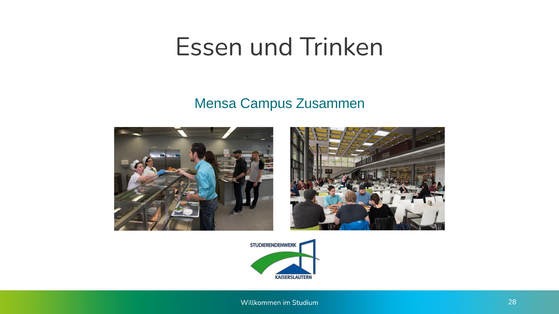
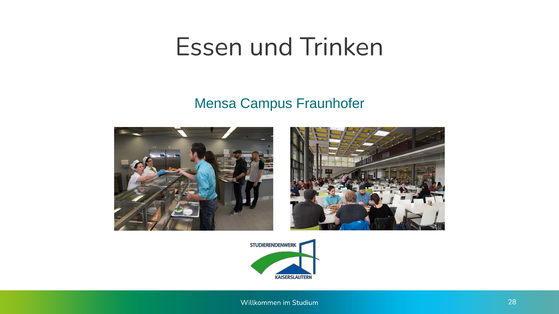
Zusammen: Zusammen -> Fraunhofer
